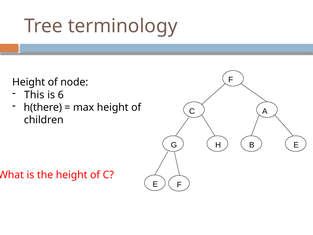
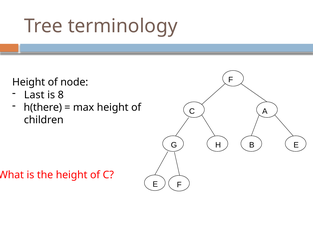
This: This -> Last
6: 6 -> 8
